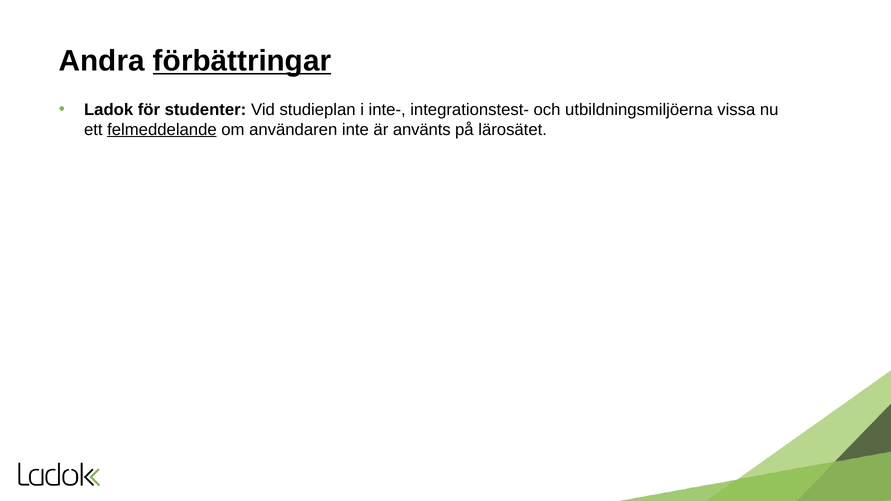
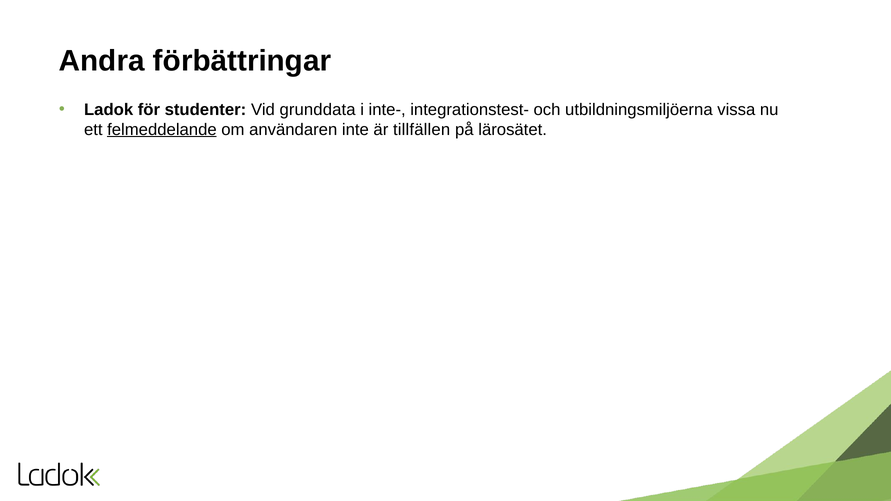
förbättringar underline: present -> none
studieplan: studieplan -> grunddata
använts: använts -> tillfällen
